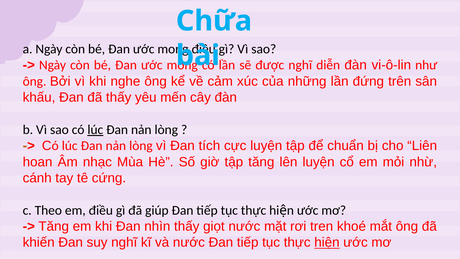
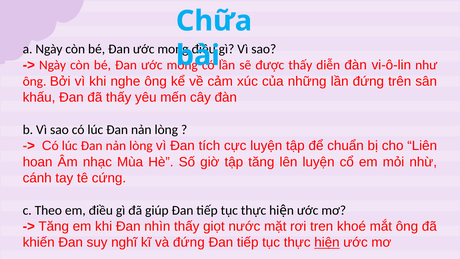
được nghĩ: nghĩ -> thấy
lúc at (95, 130) underline: present -> none
và nước: nước -> đứng
